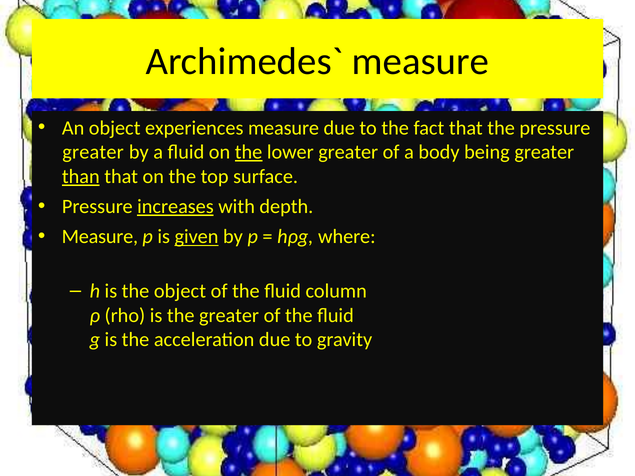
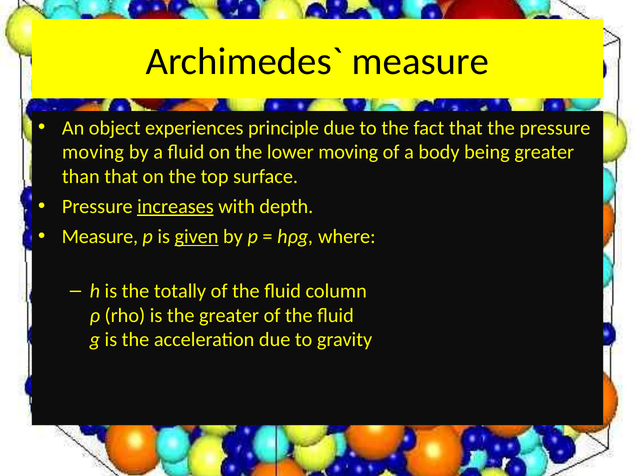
experiences measure: measure -> principle
greater at (93, 152): greater -> moving
the at (249, 152) underline: present -> none
lower greater: greater -> moving
than underline: present -> none
the object: object -> totally
